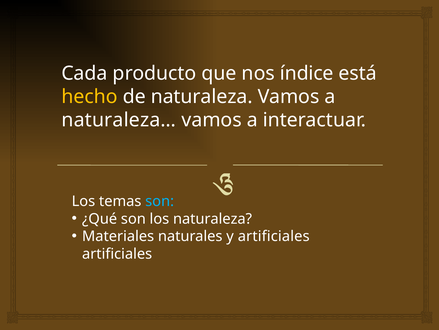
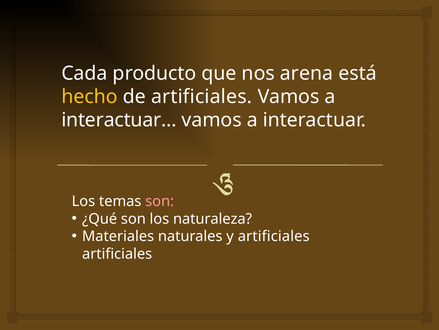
índice: índice -> arena
de naturaleza: naturaleza -> artificiales
naturaleza…: naturaleza… -> interactuar…
son at (160, 201) colour: light blue -> pink
